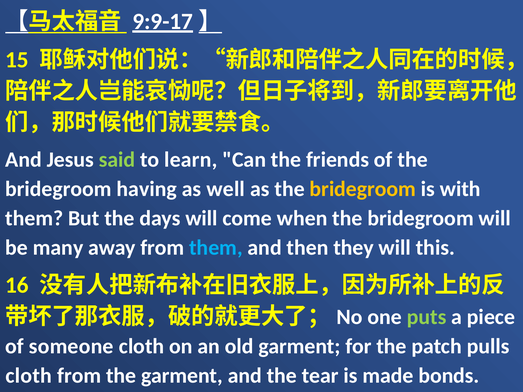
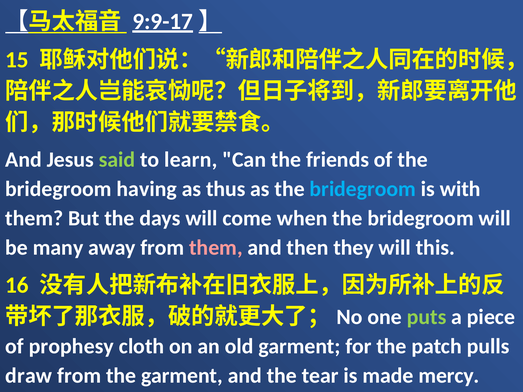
well: well -> thus
bridegroom at (363, 189) colour: yellow -> light blue
them at (216, 248) colour: light blue -> pink
someone: someone -> prophesy
cloth at (29, 376): cloth -> draw
bonds: bonds -> mercy
